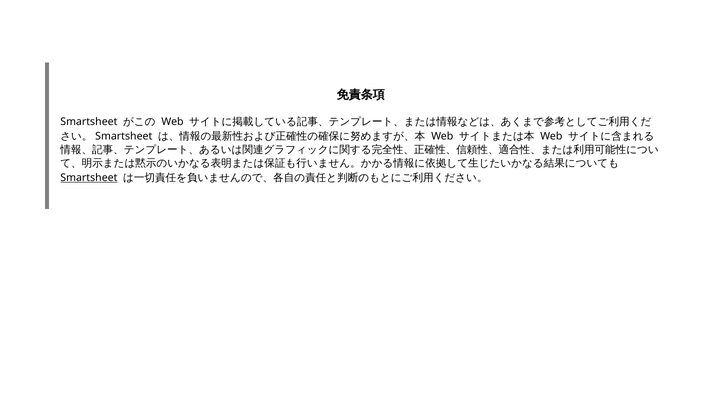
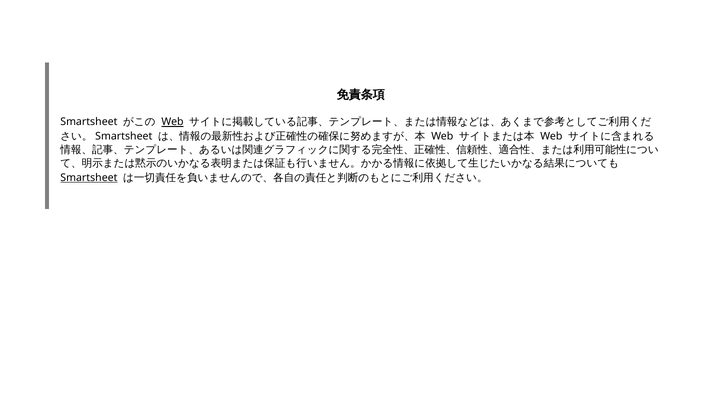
Web at (173, 122) underline: none -> present
